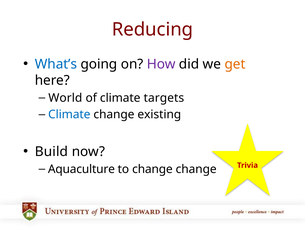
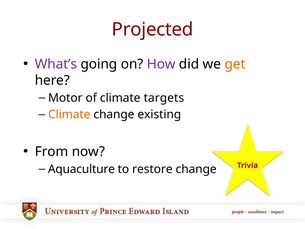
Reducing: Reducing -> Projected
What’s colour: blue -> purple
World: World -> Motor
Climate at (69, 114) colour: blue -> orange
Build: Build -> From
to change: change -> restore
